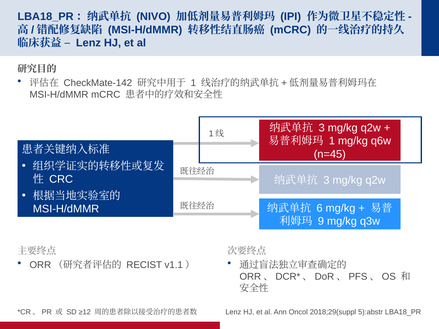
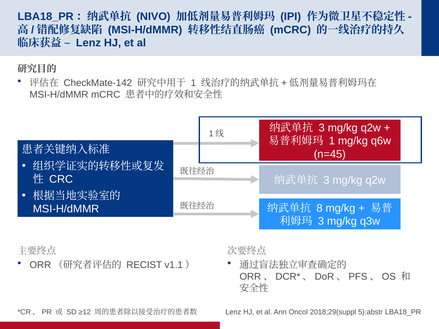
6: 6 -> 8
9 at (321, 221): 9 -> 3
